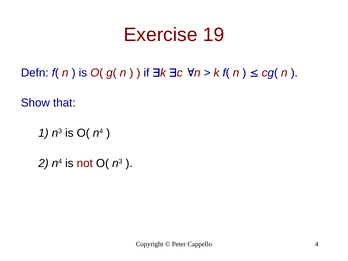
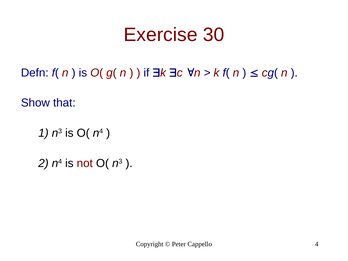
19: 19 -> 30
